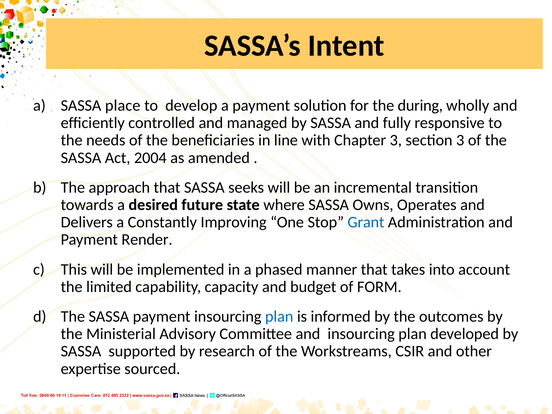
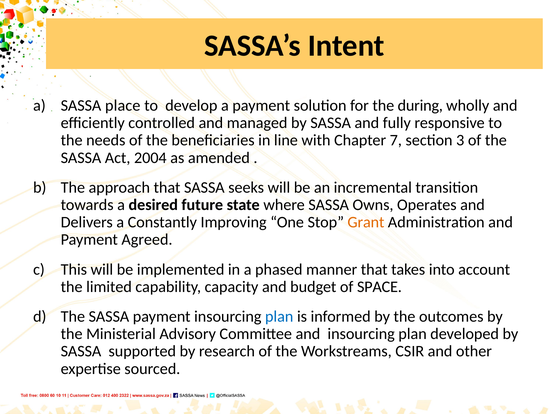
Chapter 3: 3 -> 7
Grant colour: blue -> orange
Render: Render -> Agreed
FORM: FORM -> SPACE
